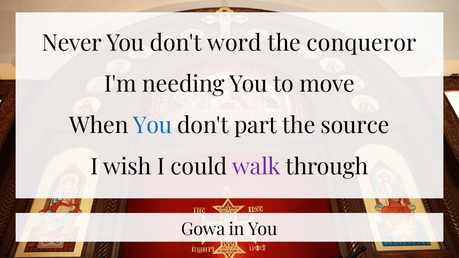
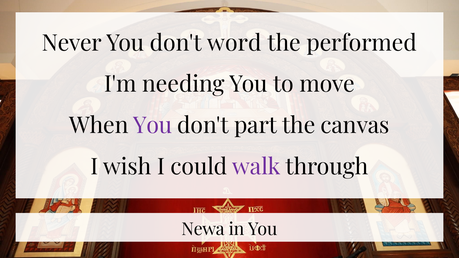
conqueror: conqueror -> performed
You at (153, 126) colour: blue -> purple
source: source -> canvas
Gowa: Gowa -> Newa
